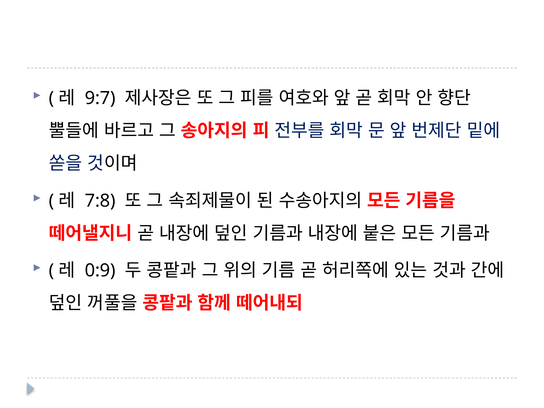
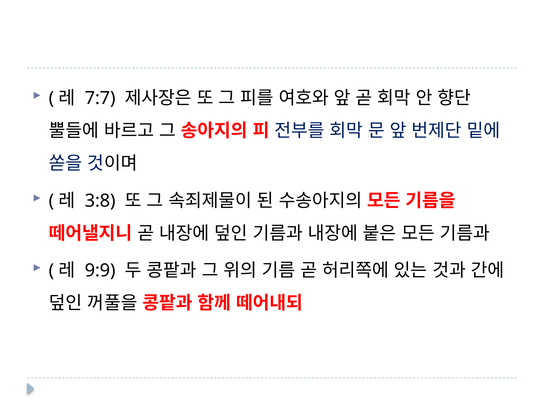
9:7: 9:7 -> 7:7
7:8: 7:8 -> 3:8
0:9: 0:9 -> 9:9
